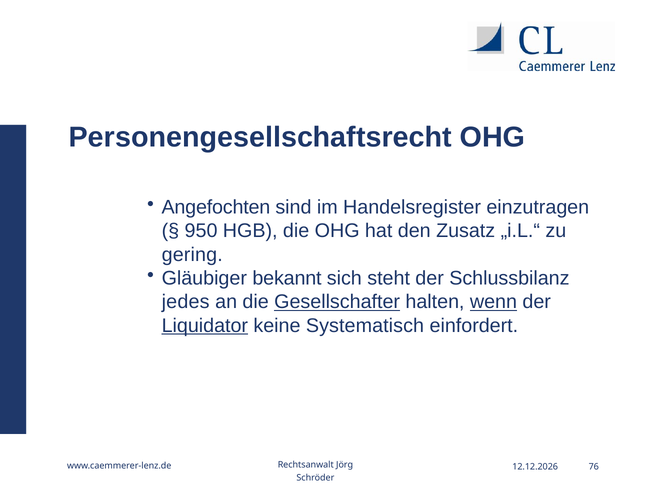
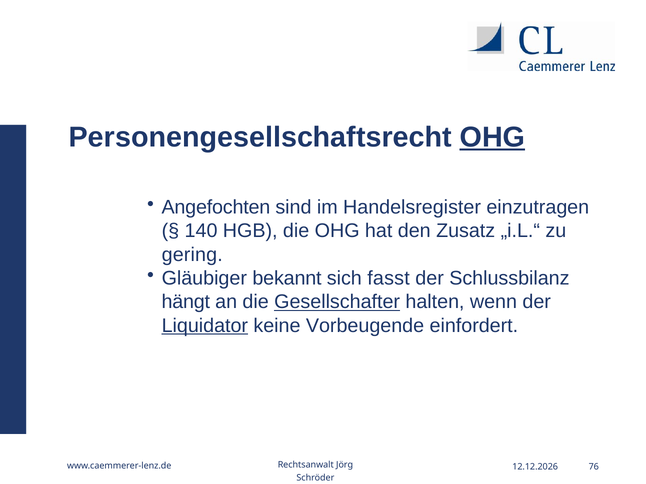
OHG at (492, 137) underline: none -> present
950: 950 -> 140
steht: steht -> fasst
jedes: jedes -> hängt
wenn underline: present -> none
Systematisch: Systematisch -> Vorbeugende
